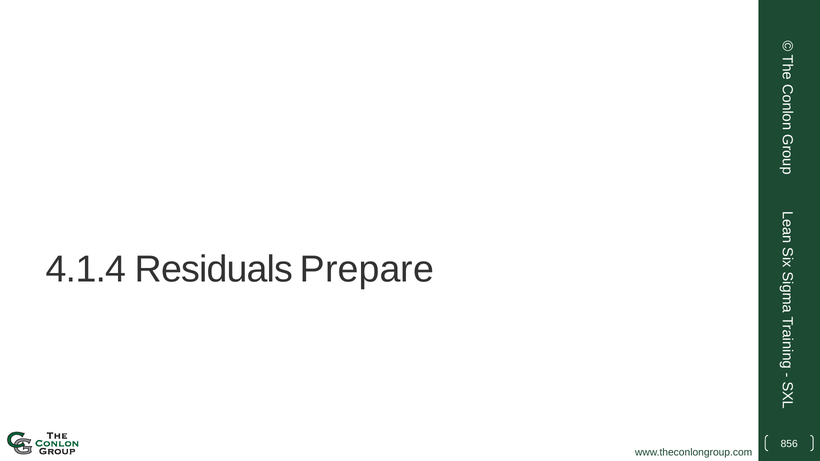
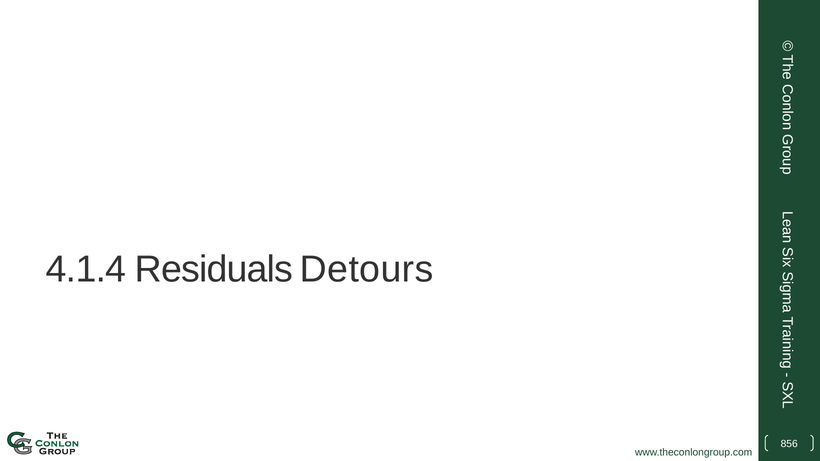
Prepare: Prepare -> Detours
